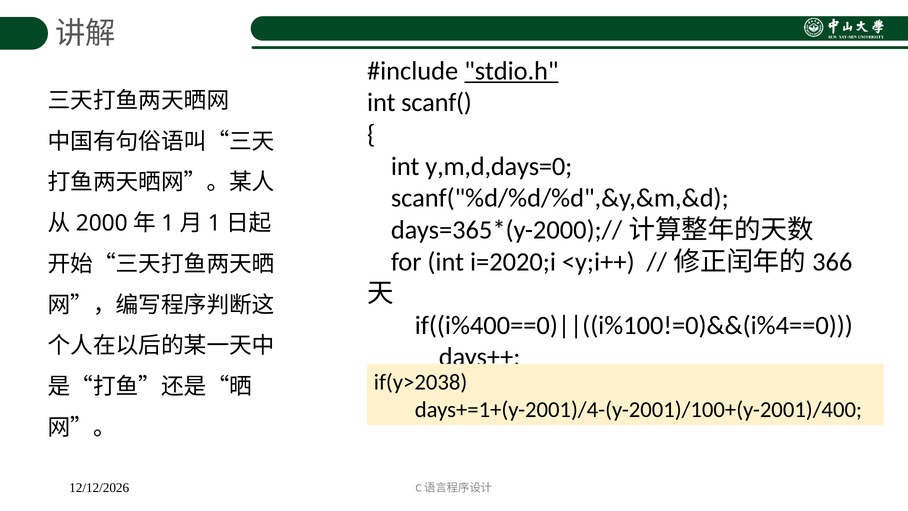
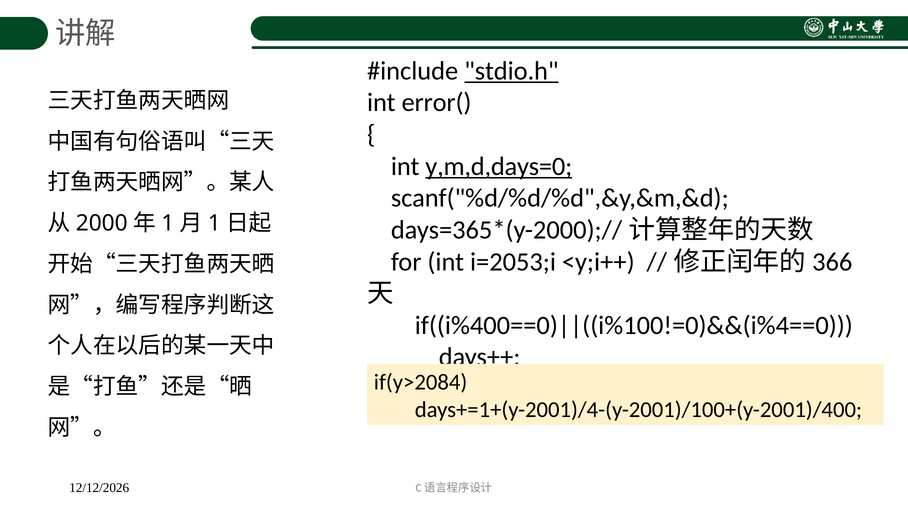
scanf(: scanf( -> error(
y,m,d,days=0 underline: none -> present
i=2020;i: i=2020;i -> i=2053;i
if(y>2038: if(y>2038 -> if(y>2084
